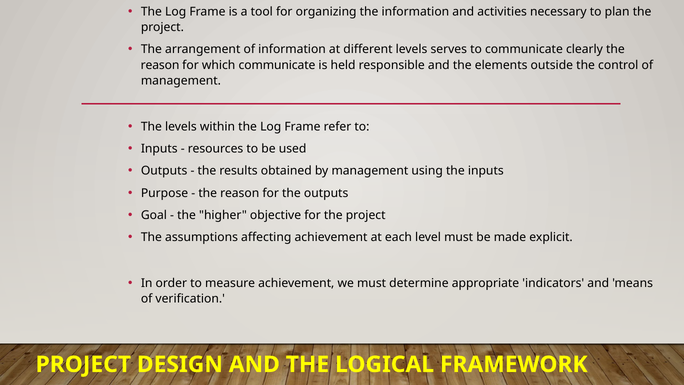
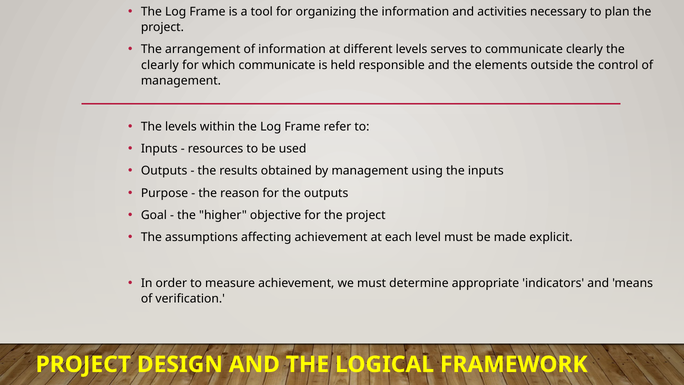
reason at (160, 65): reason -> clearly
